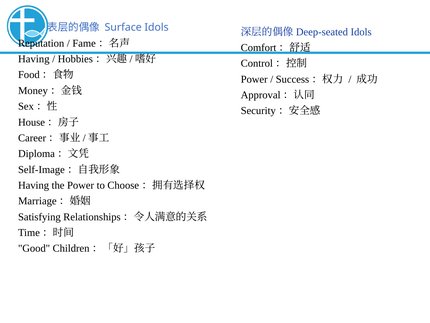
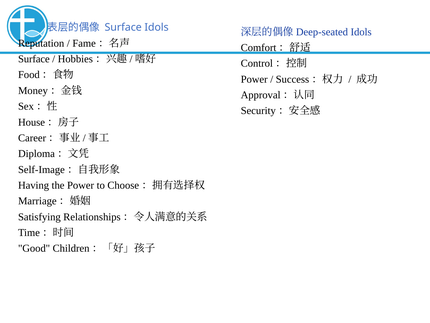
Having at (34, 59): Having -> Surface
